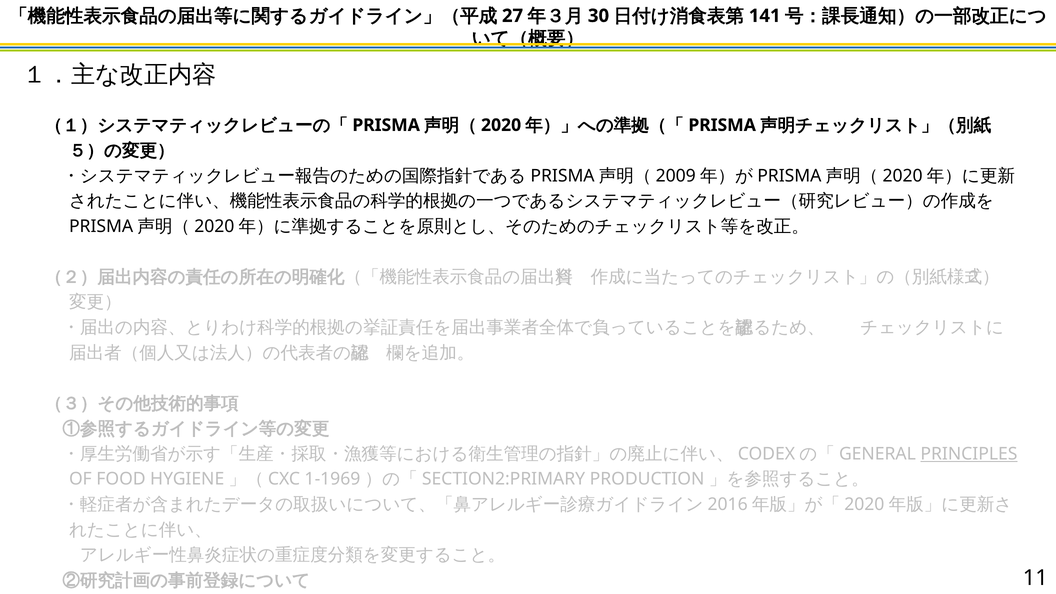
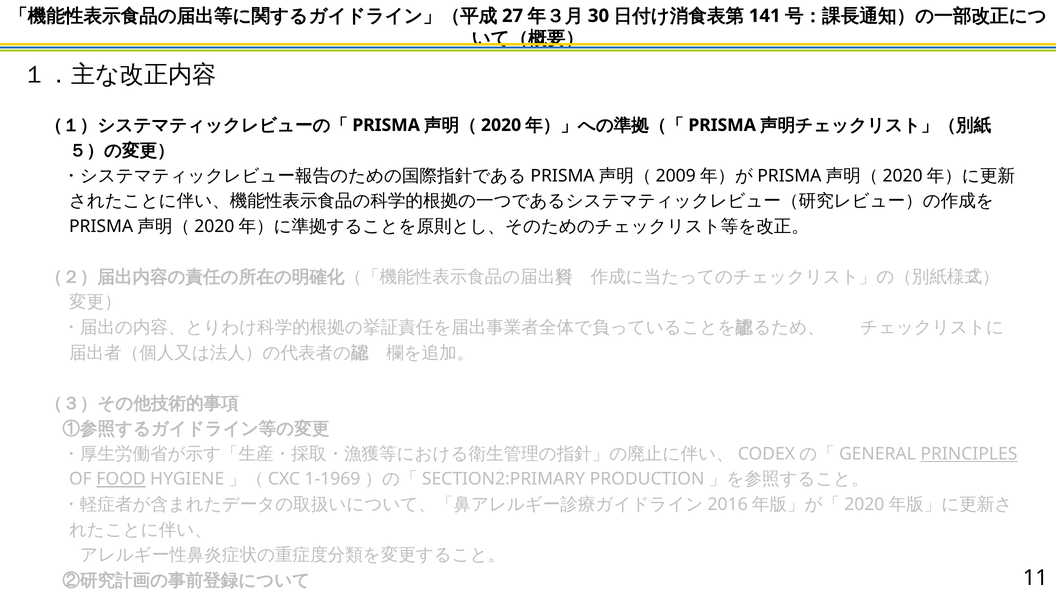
FOOD underline: none -> present
